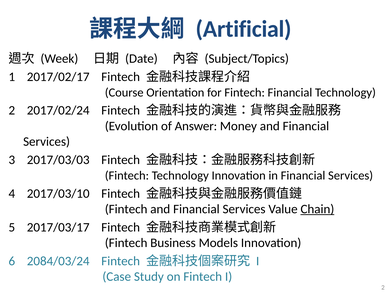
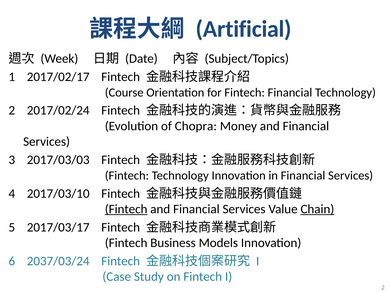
Answer: Answer -> Chopra
Fintech at (126, 209) underline: none -> present
2084/03/24: 2084/03/24 -> 2037/03/24
